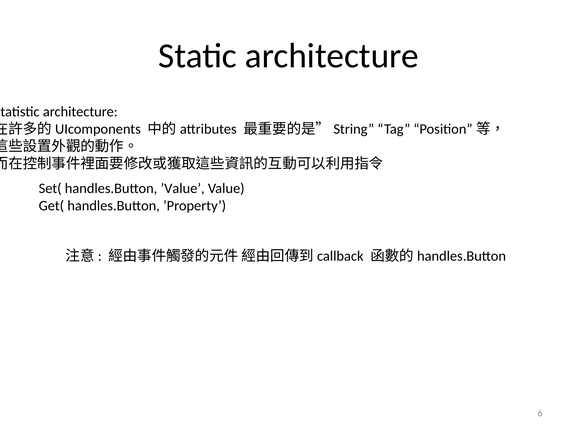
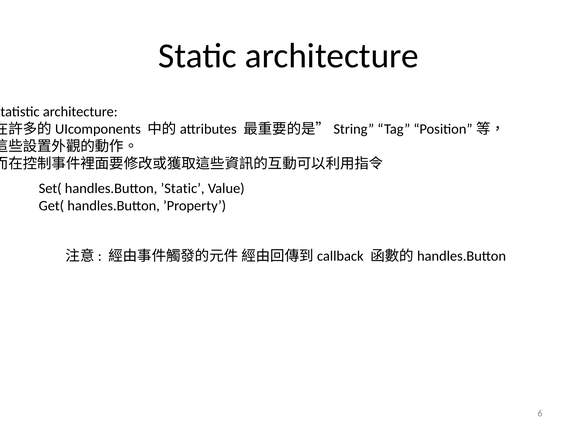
’Value: ’Value -> ’Static
